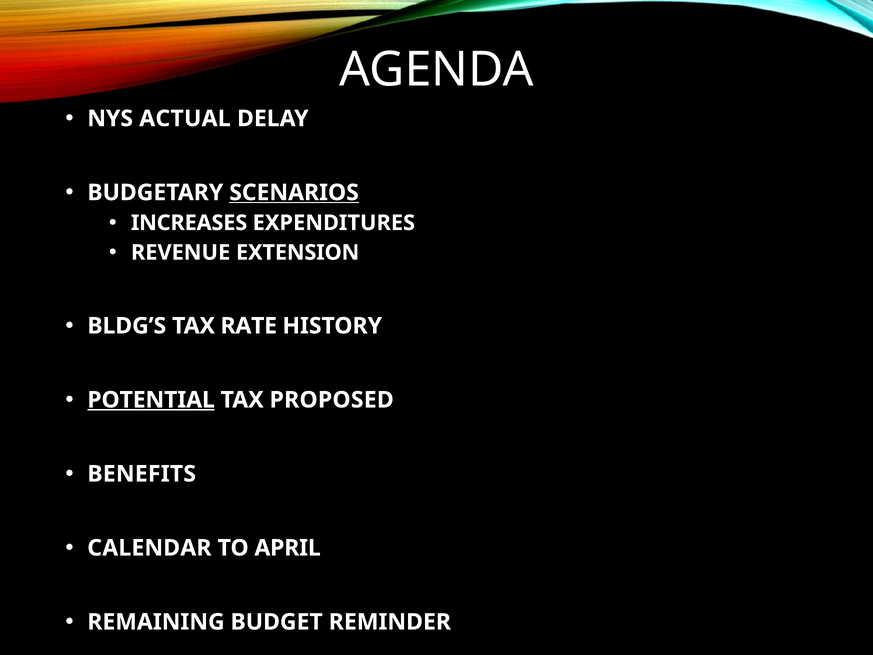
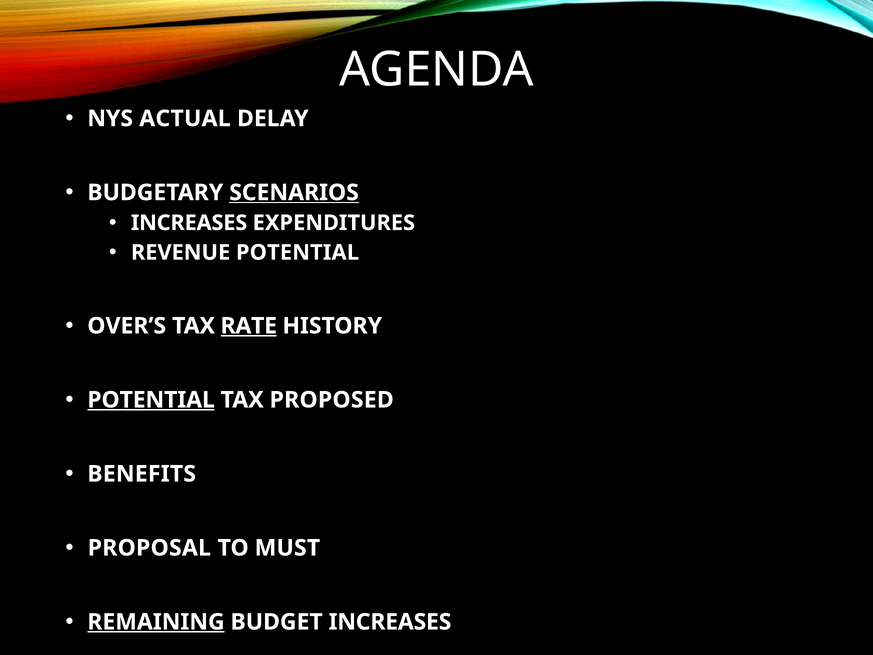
REVENUE EXTENSION: EXTENSION -> POTENTIAL
BLDG’S: BLDG’S -> OVER’S
RATE underline: none -> present
CALENDAR: CALENDAR -> PROPOSAL
APRIL: APRIL -> MUST
REMAINING underline: none -> present
BUDGET REMINDER: REMINDER -> INCREASES
